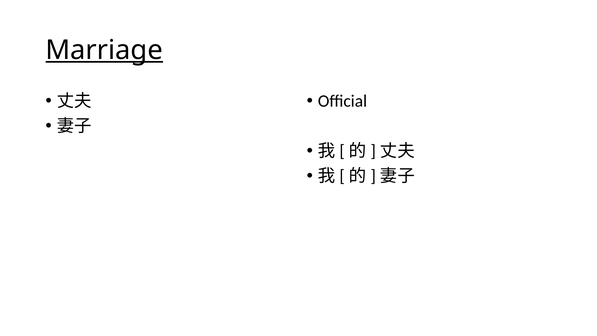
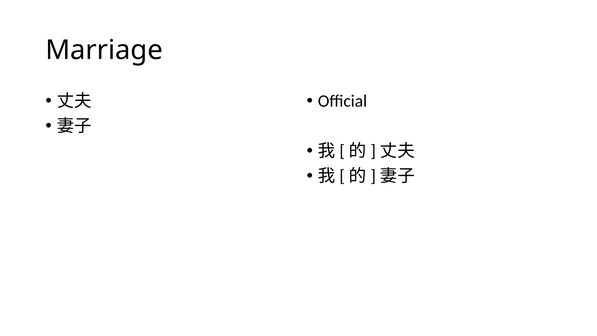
Marriage underline: present -> none
